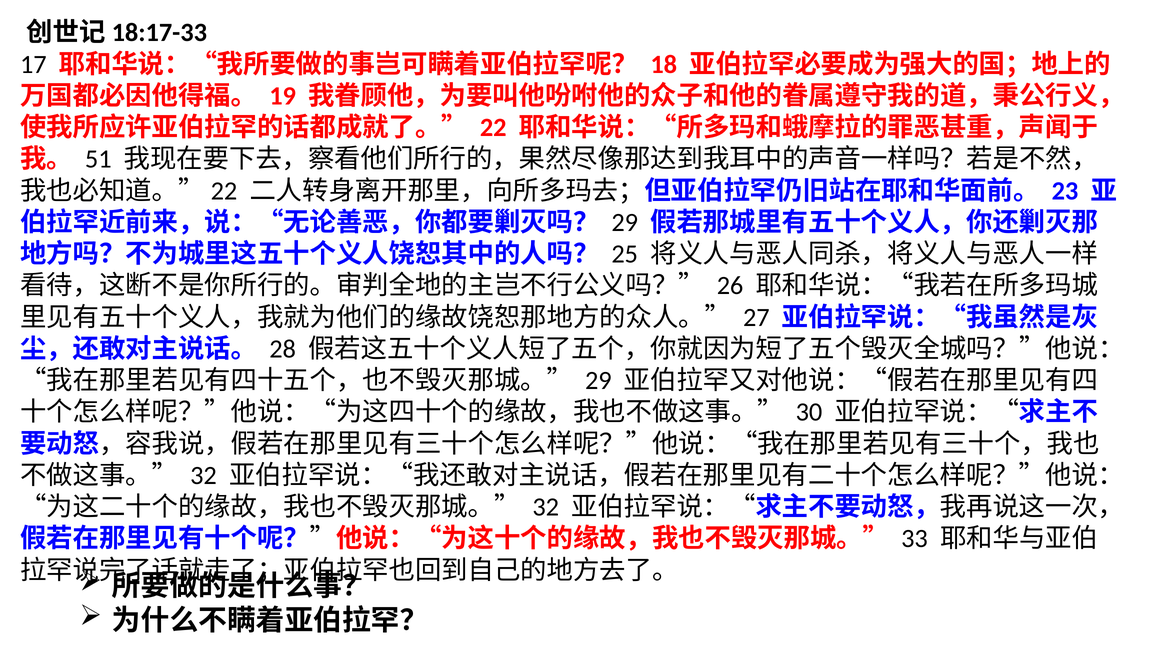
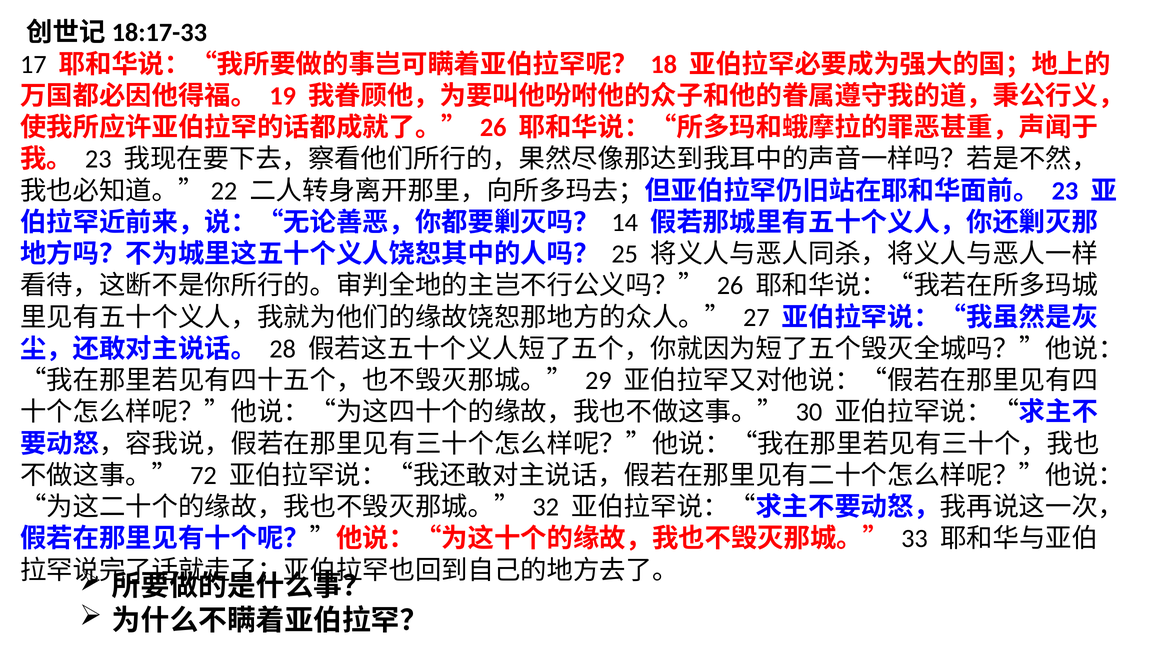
22 at (493, 128): 22 -> 26
51 at (98, 159): 51 -> 23
29 at (625, 223): 29 -> 14
32 at (203, 476): 32 -> 72
